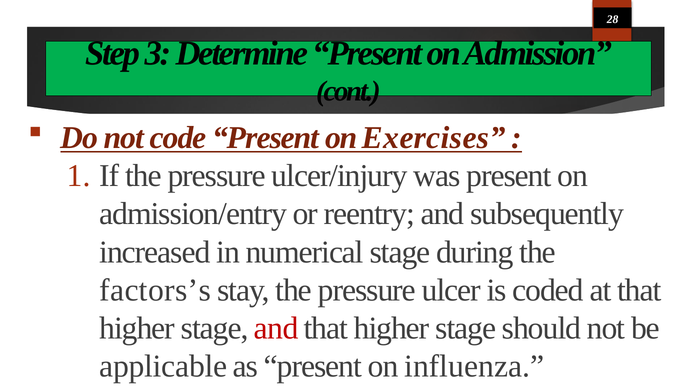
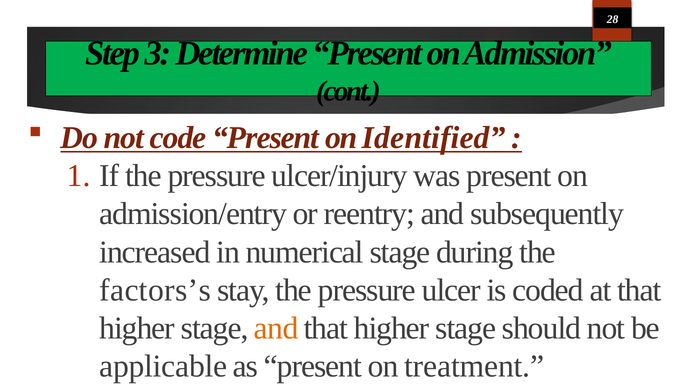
Exercises: Exercises -> Identified
and at (276, 328) colour: red -> orange
influenza: influenza -> treatment
